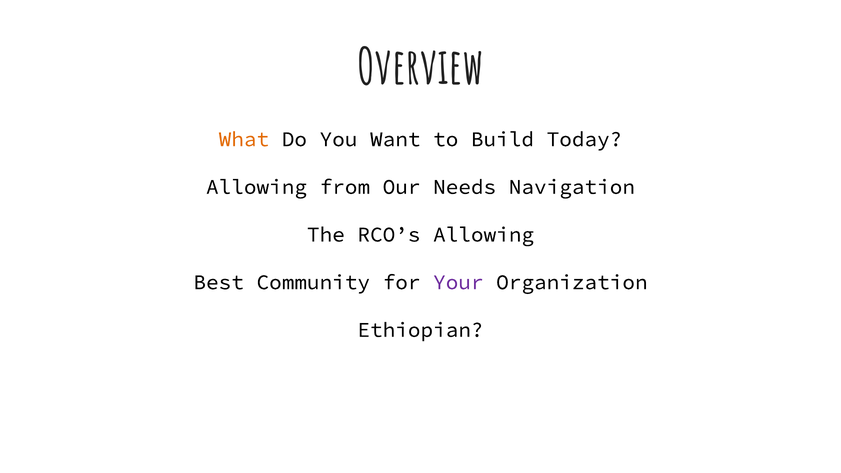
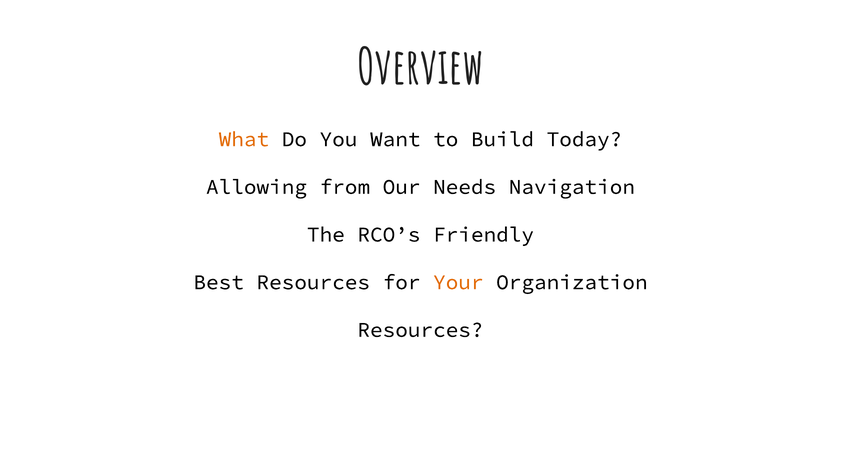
RCO’s Allowing: Allowing -> Friendly
Best Community: Community -> Resources
Your colour: purple -> orange
Ethiopian at (421, 330): Ethiopian -> Resources
